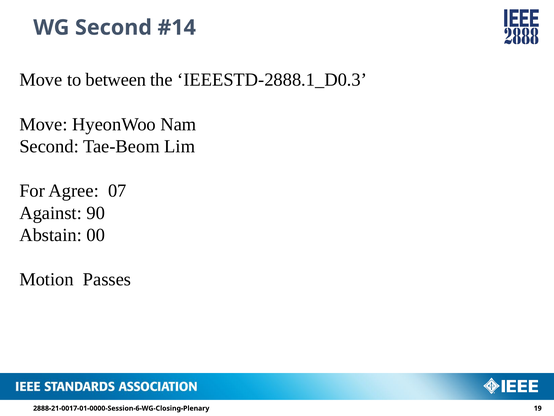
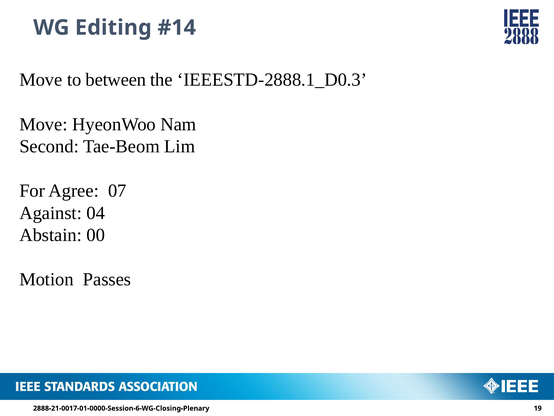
WG Second: Second -> Editing
90: 90 -> 04
